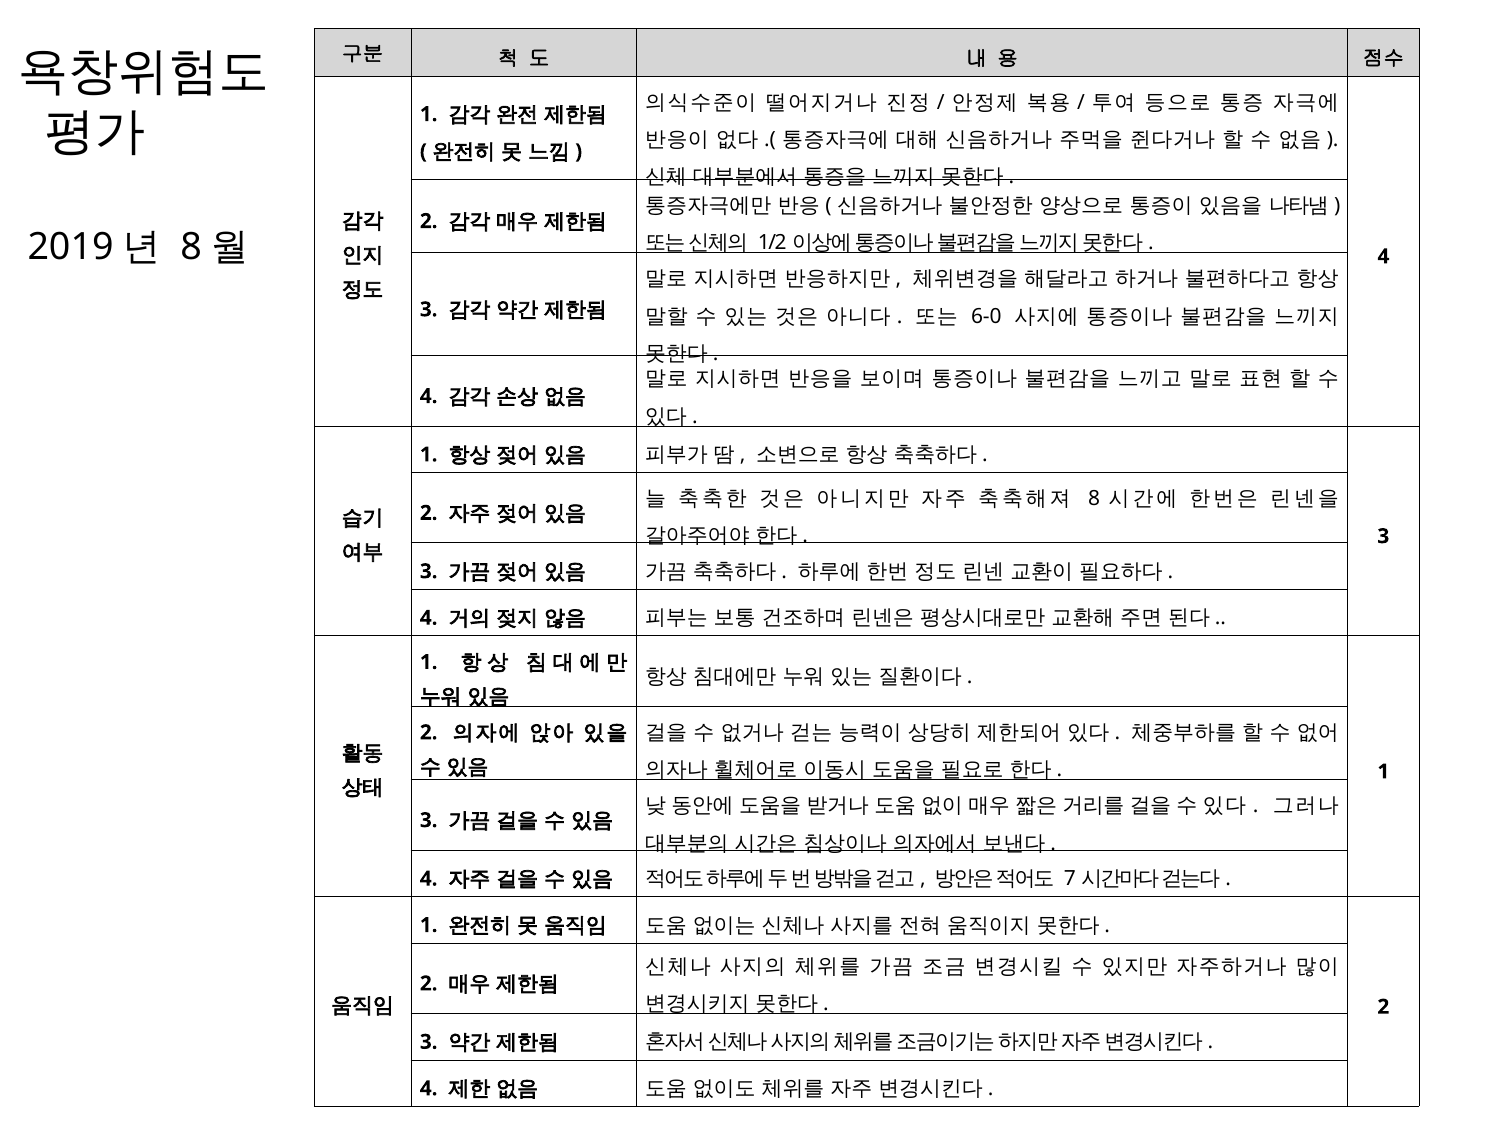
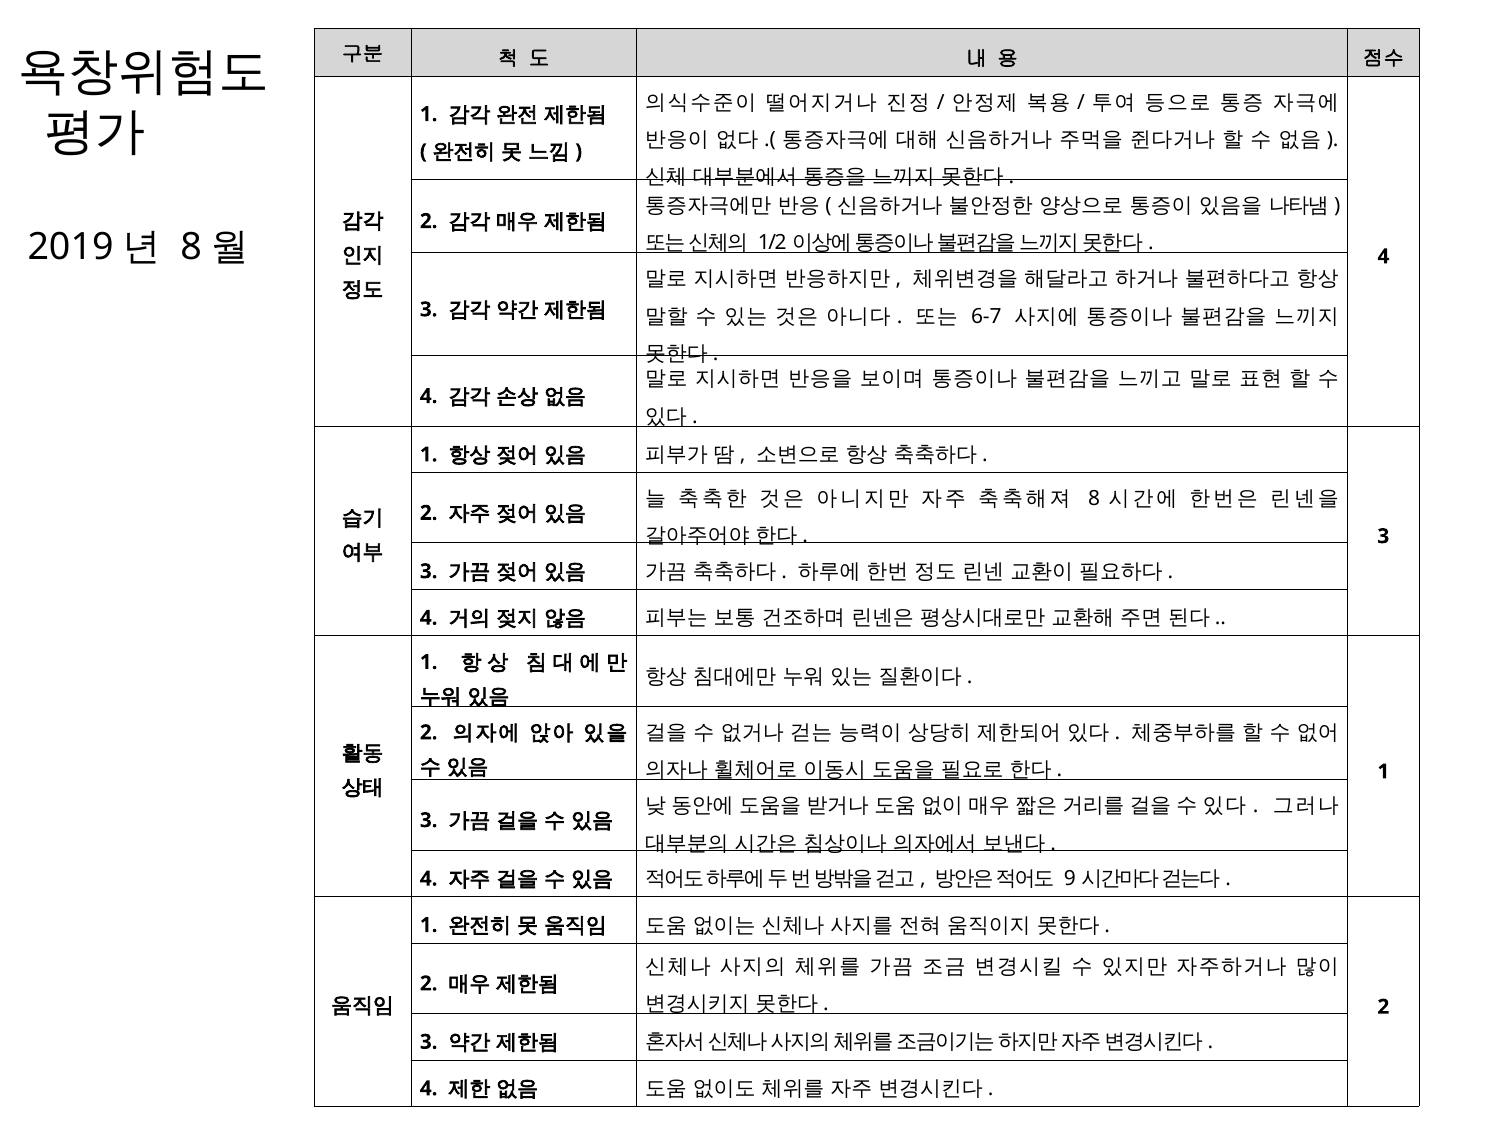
6-0: 6-0 -> 6-7
7: 7 -> 9
